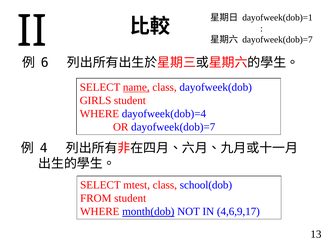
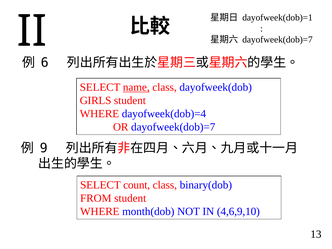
4: 4 -> 9
mtest: mtest -> count
school(dob: school(dob -> binary(dob
month(dob underline: present -> none
4,6,9,17: 4,6,9,17 -> 4,6,9,10
